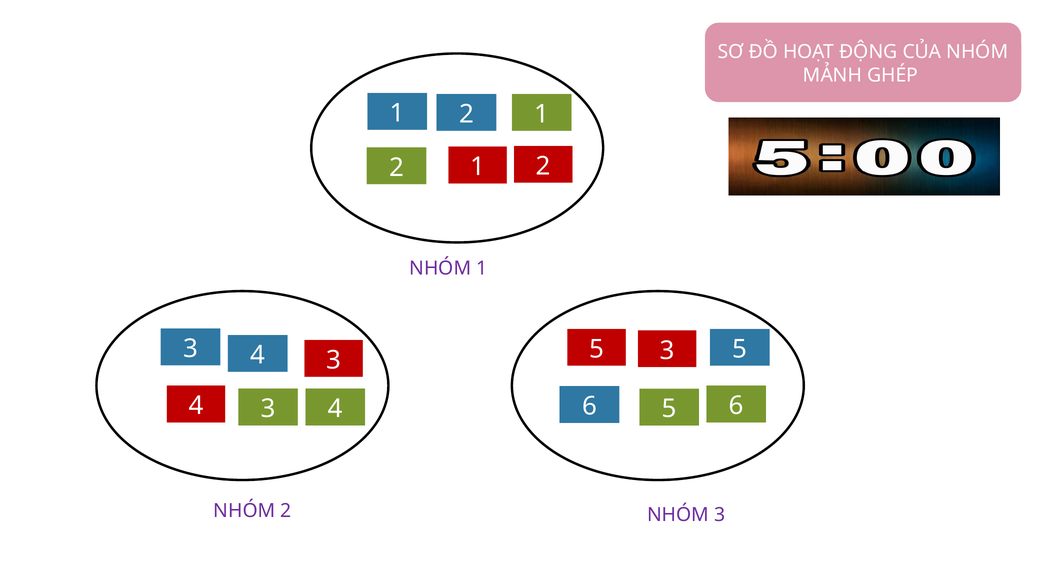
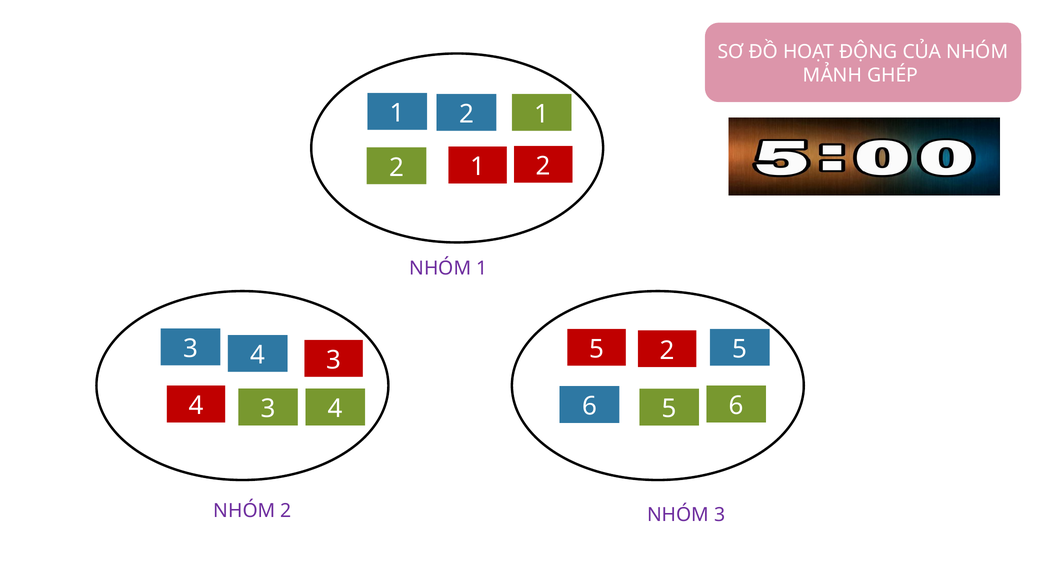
5 3: 3 -> 2
